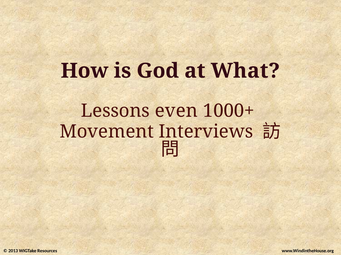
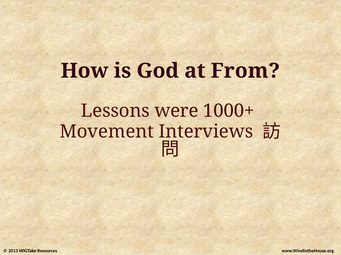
What: What -> From
even: even -> were
